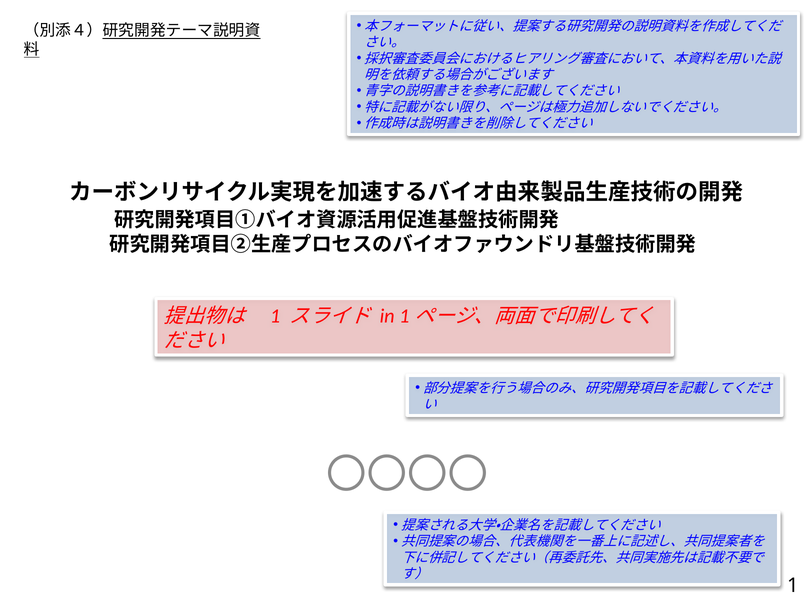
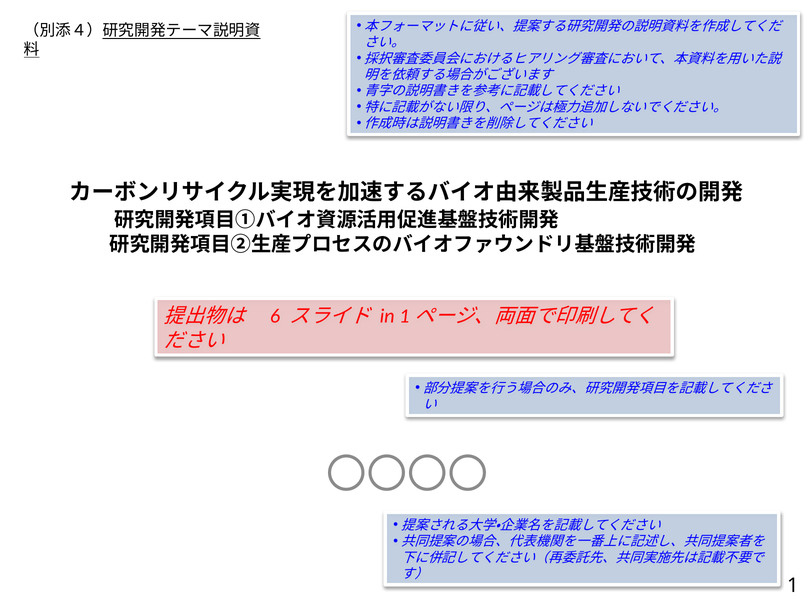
1 at (275, 316): 1 -> 6
